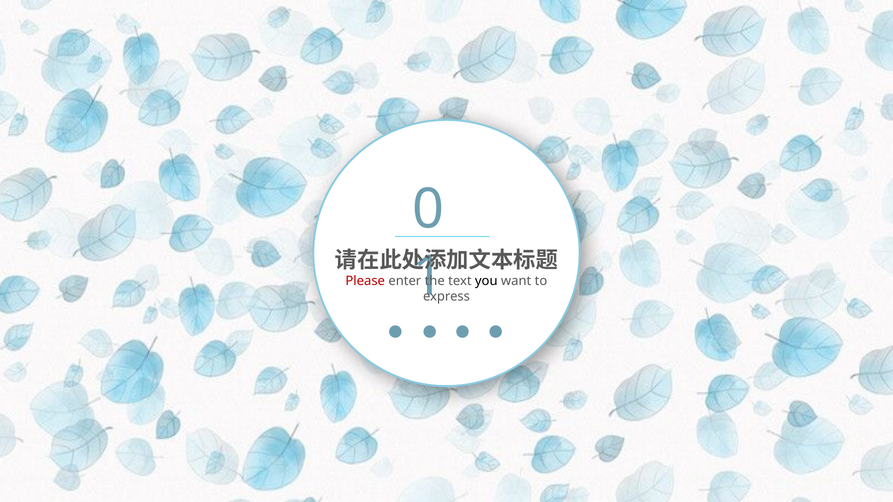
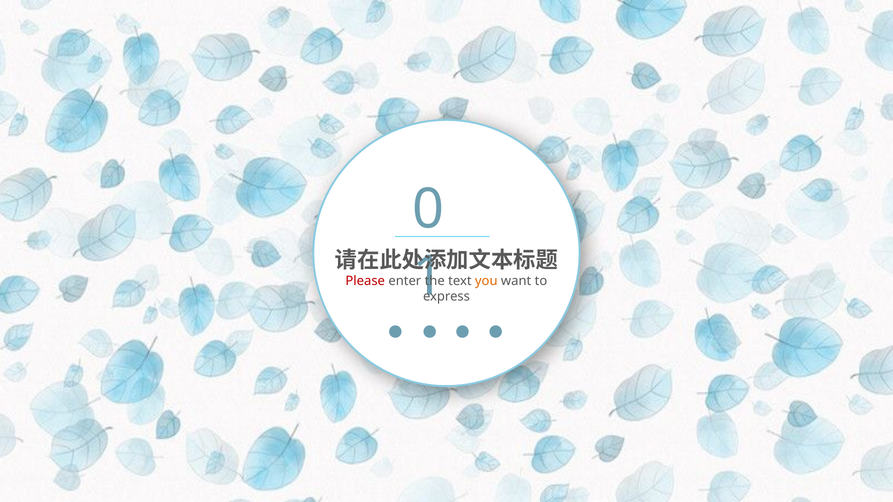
you colour: black -> orange
